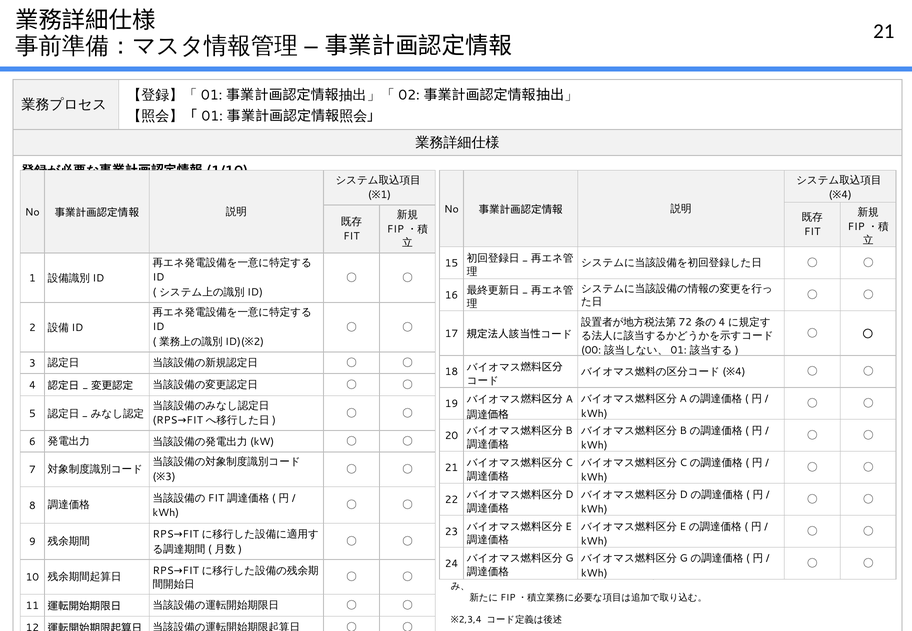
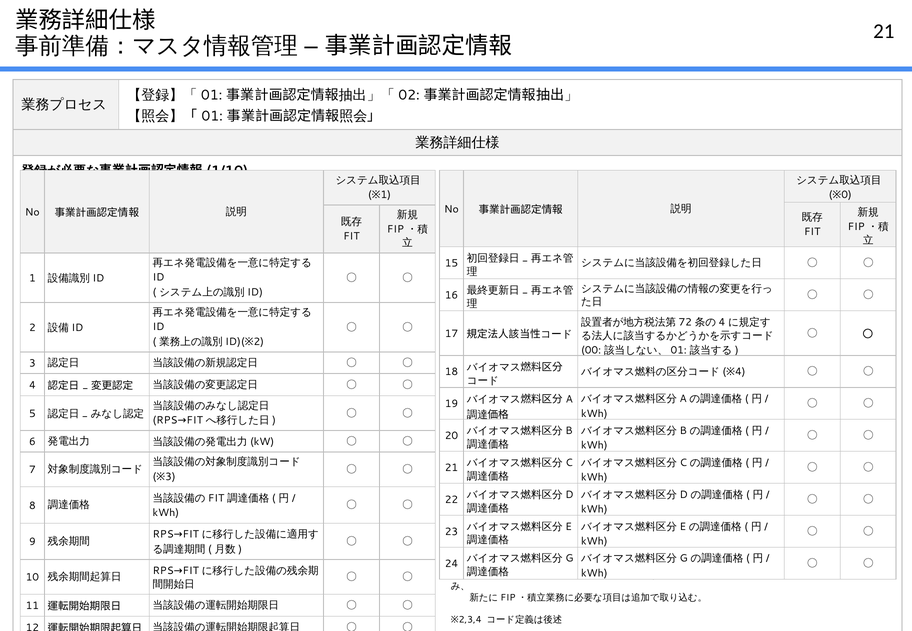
4 at (847, 195): 4 -> 0
